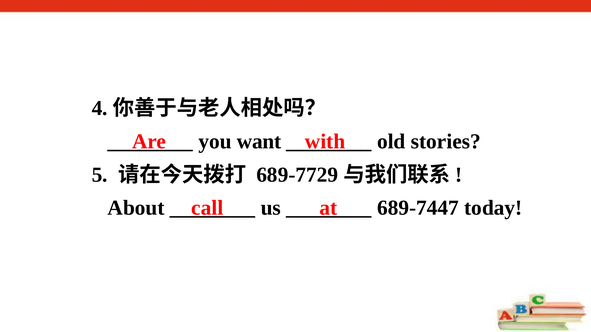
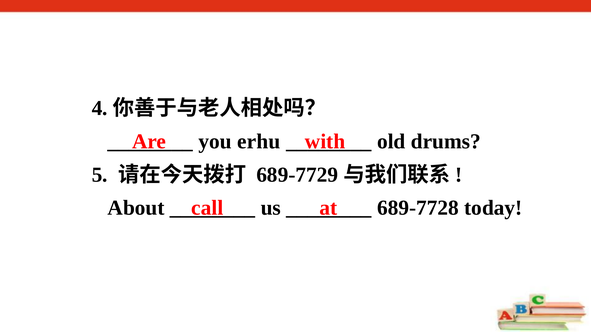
want: want -> erhu
stories: stories -> drums
689-7447: 689-7447 -> 689-7728
